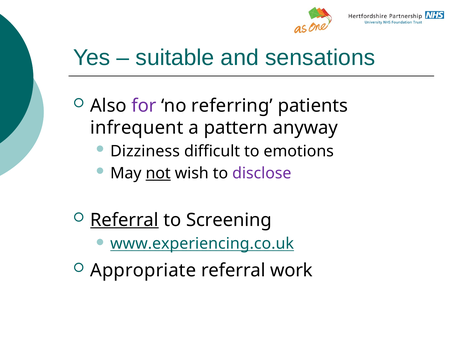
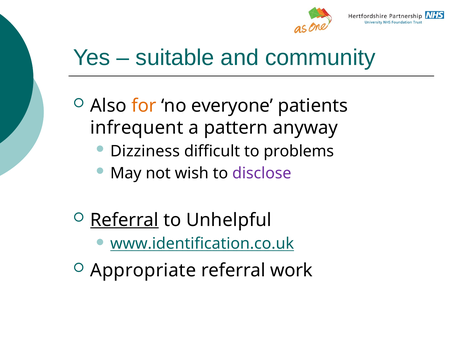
sensations: sensations -> community
for colour: purple -> orange
referring: referring -> everyone
emotions: emotions -> problems
not underline: present -> none
Screening: Screening -> Unhelpful
www.experiencing.co.uk: www.experiencing.co.uk -> www.identification.co.uk
